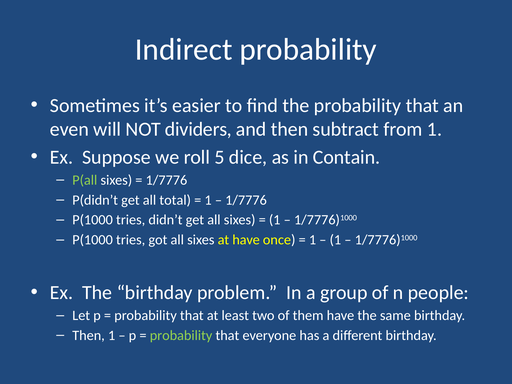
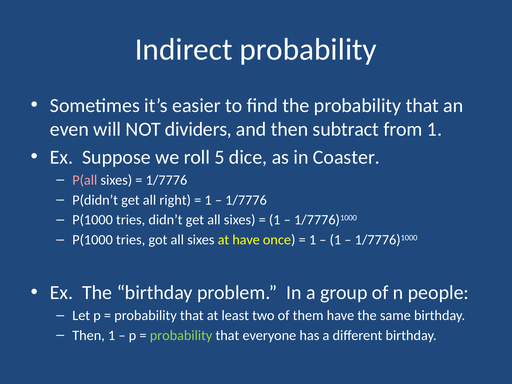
Contain: Contain -> Coaster
P(all colour: light green -> pink
total: total -> right
